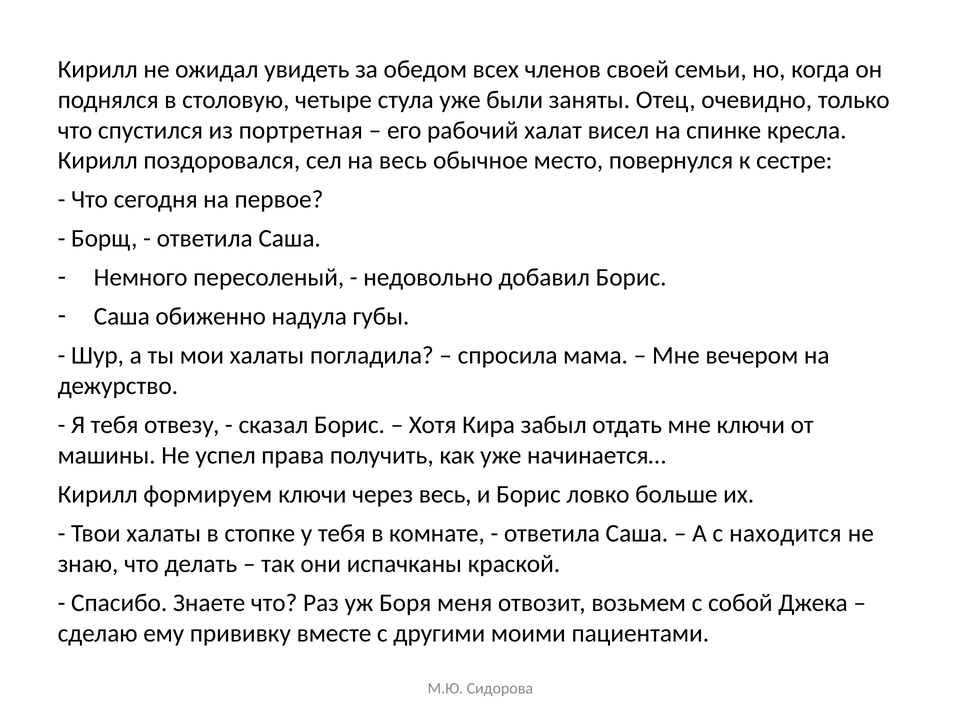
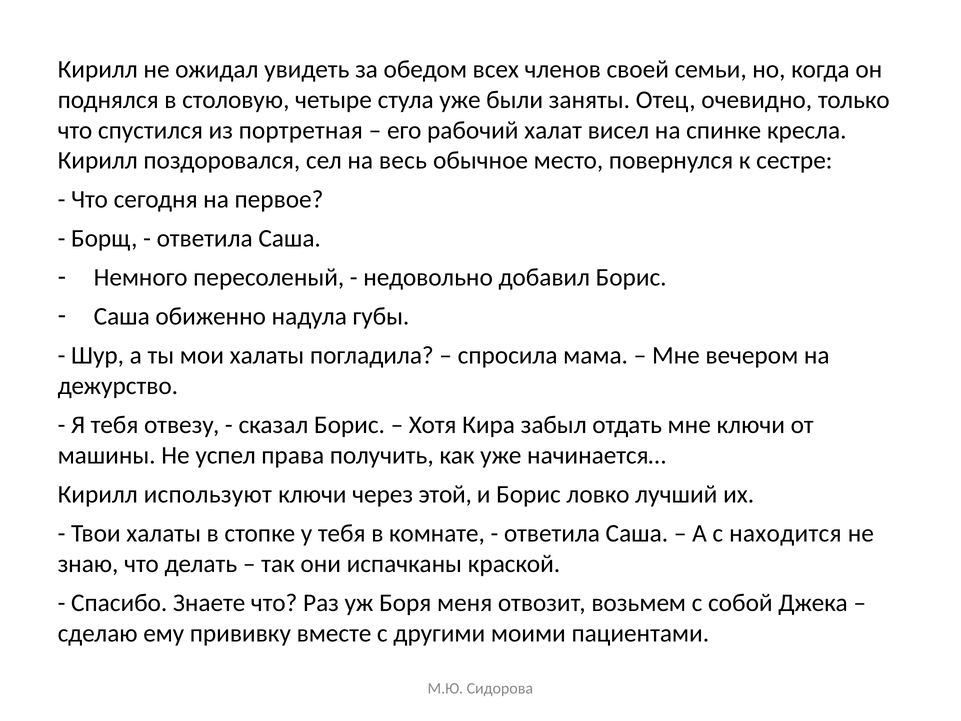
формируем: формируем -> используют
через весь: весь -> этой
больше: больше -> лучший
